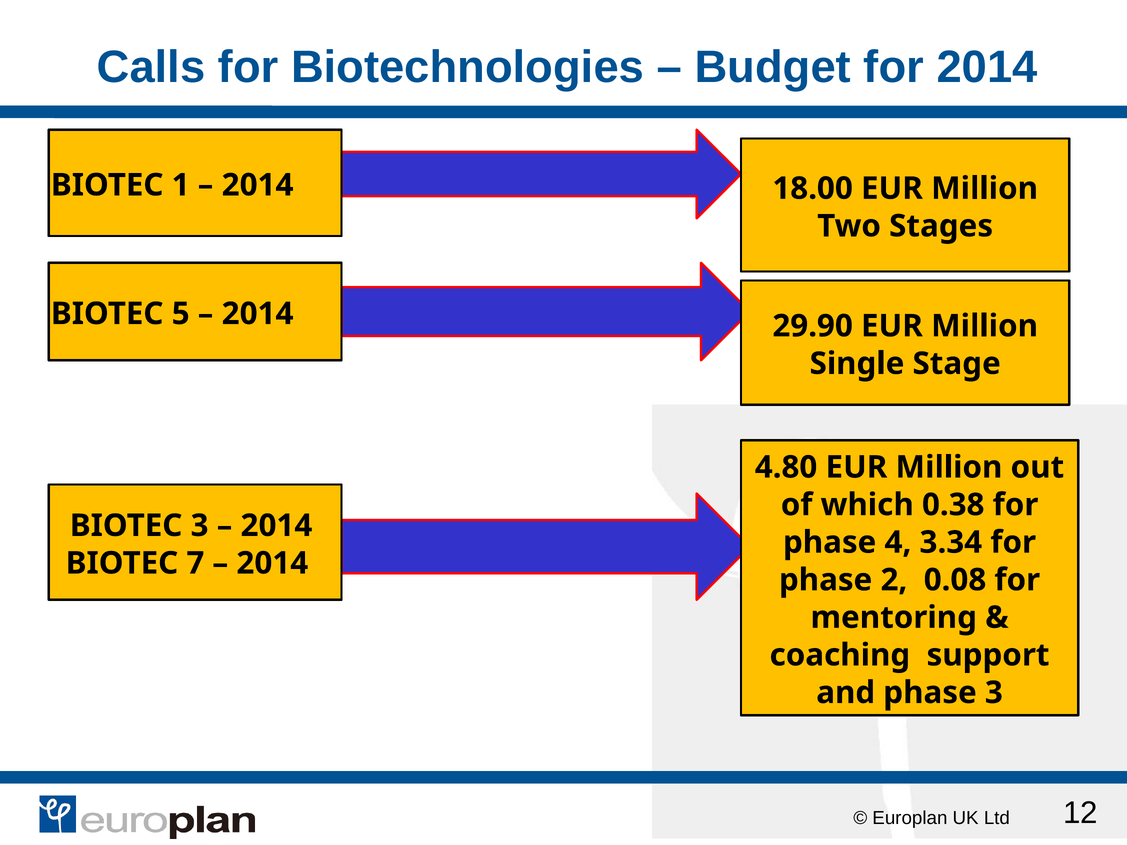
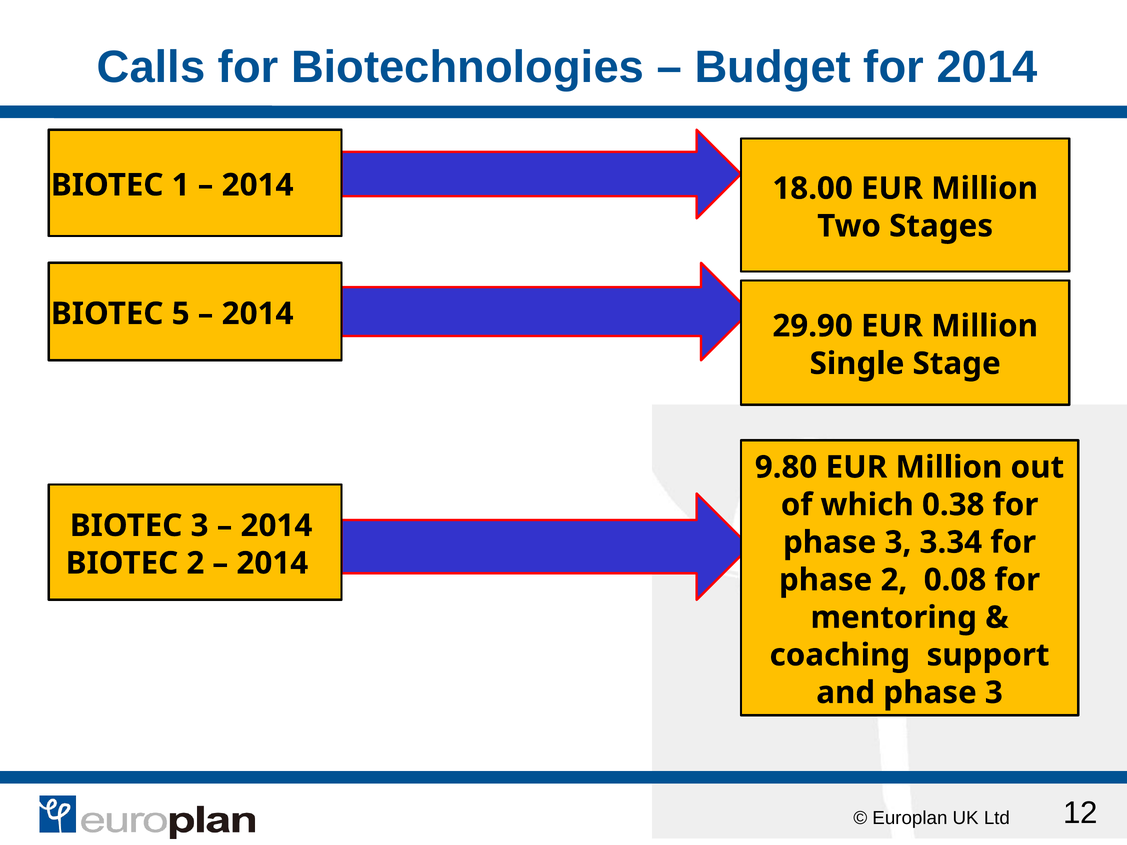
4.80: 4.80 -> 9.80
4 at (898, 543): 4 -> 3
BIOTEC 7: 7 -> 2
